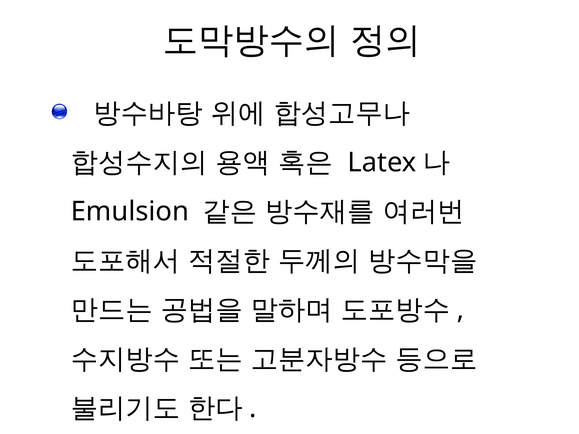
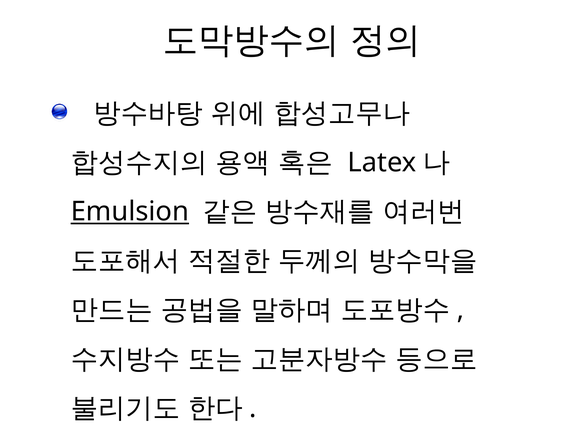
Emulsion underline: none -> present
